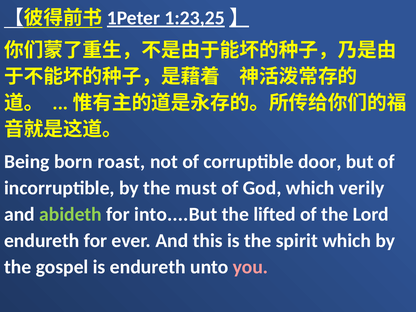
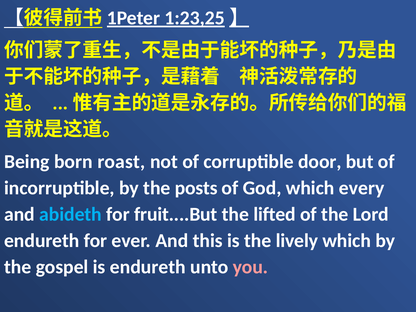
must: must -> posts
verily: verily -> every
abideth colour: light green -> light blue
into....But: into....But -> fruit....But
spirit: spirit -> lively
